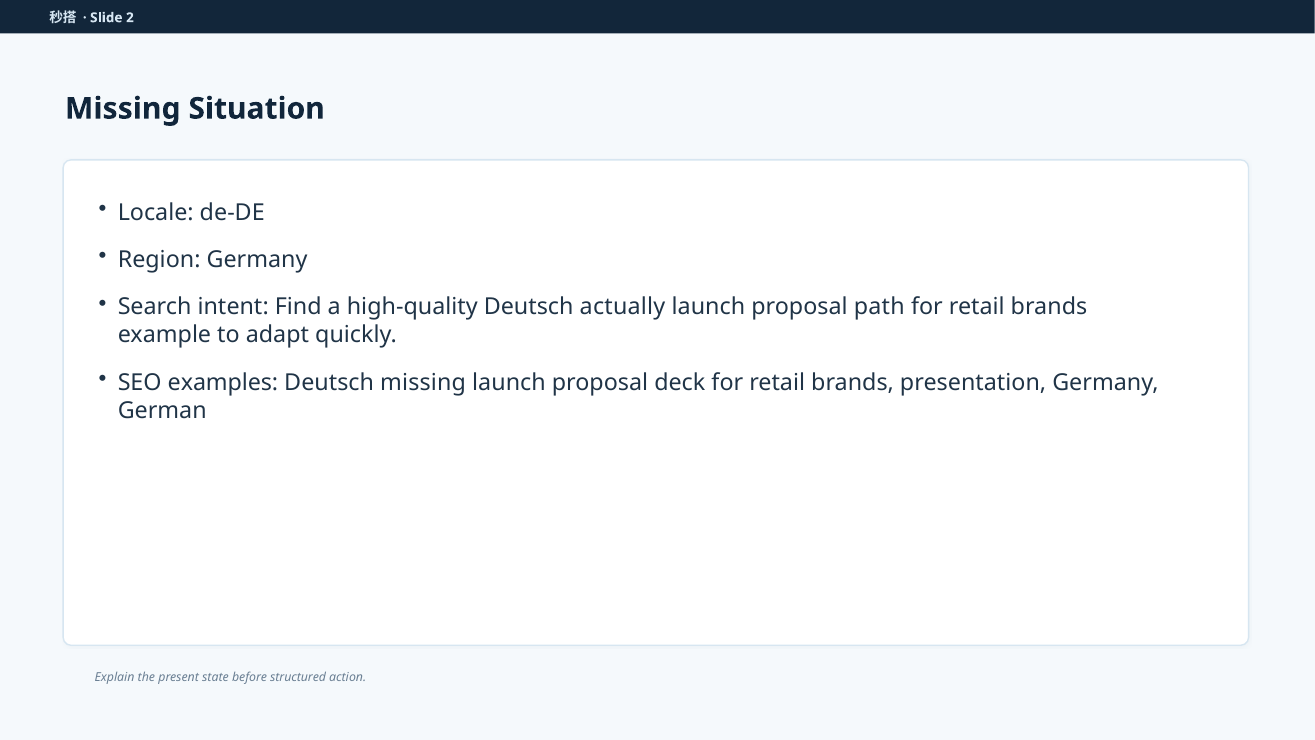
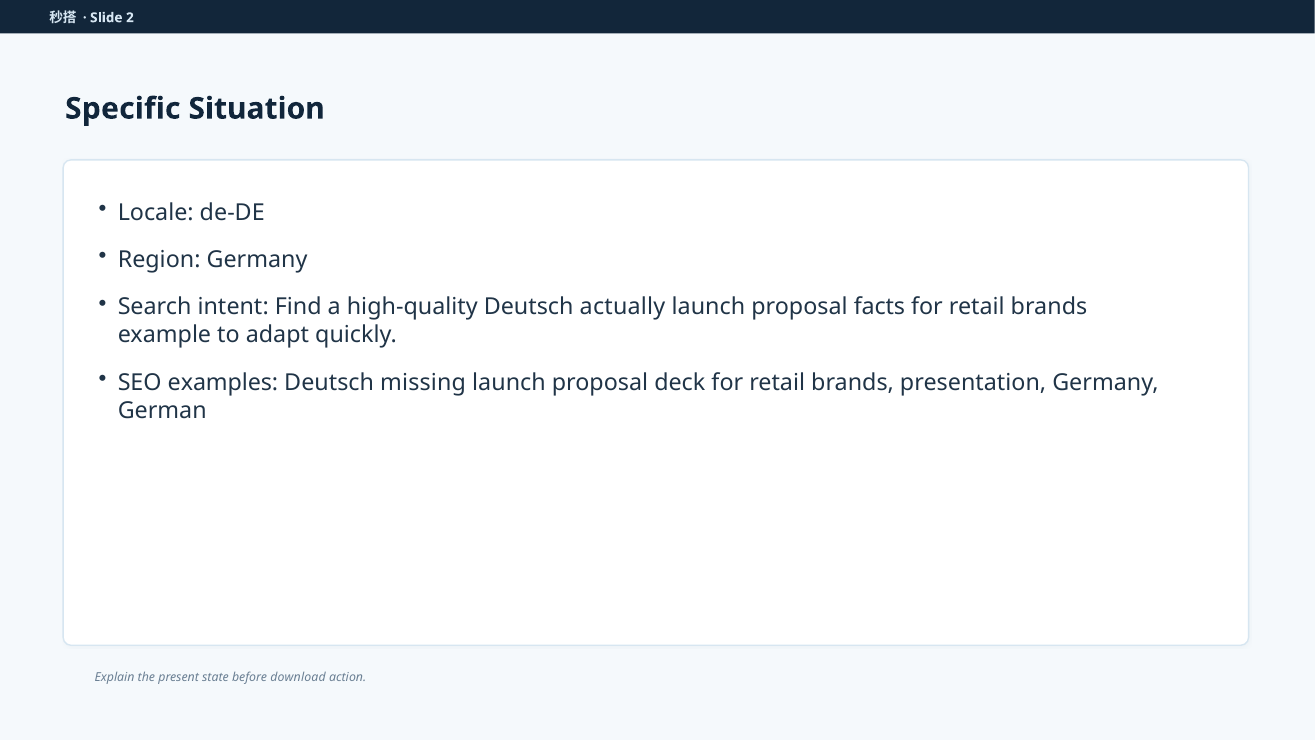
Missing at (123, 109): Missing -> Specific
path: path -> facts
structured: structured -> download
